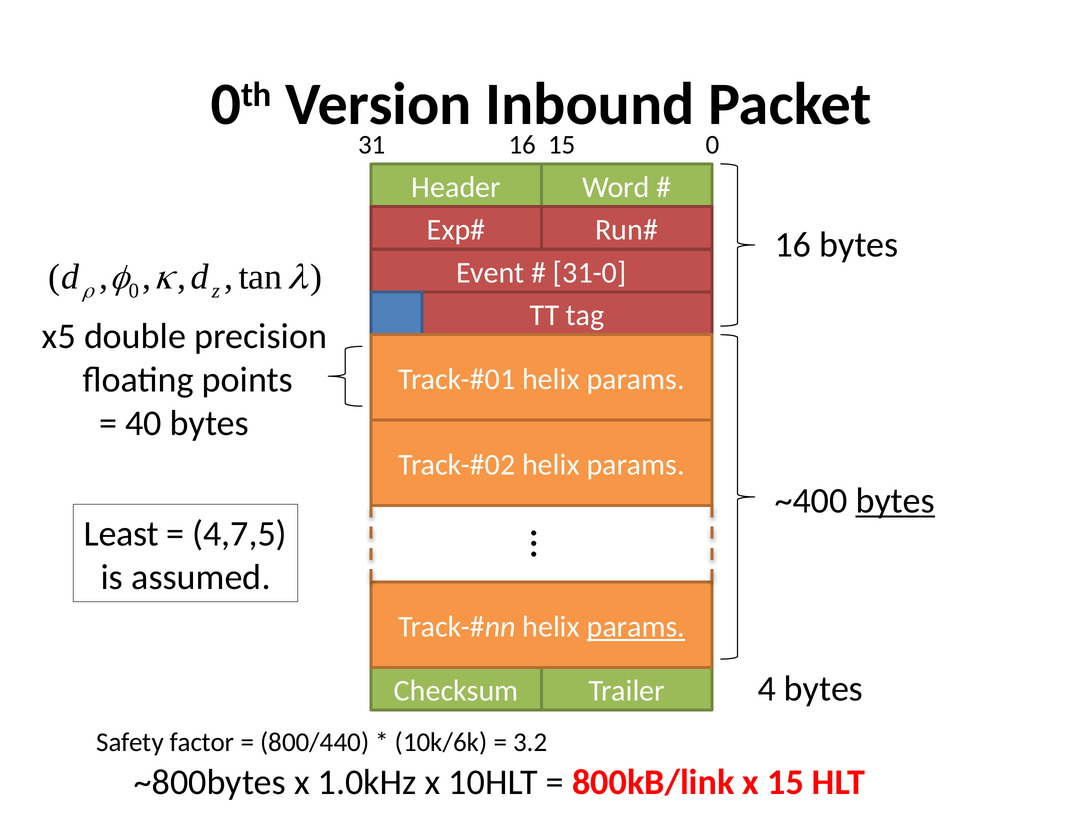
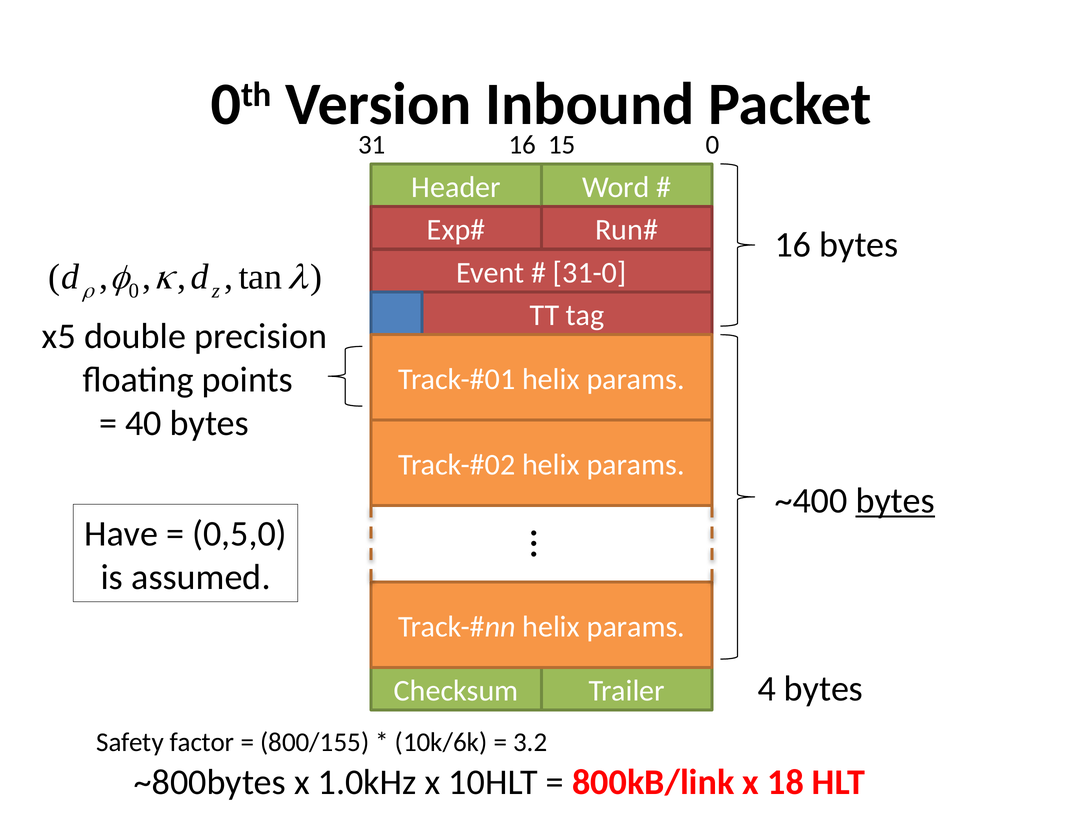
Least: Least -> Have
4,7,5: 4,7,5 -> 0,5,0
params at (636, 626) underline: present -> none
800/440: 800/440 -> 800/155
x 15: 15 -> 18
